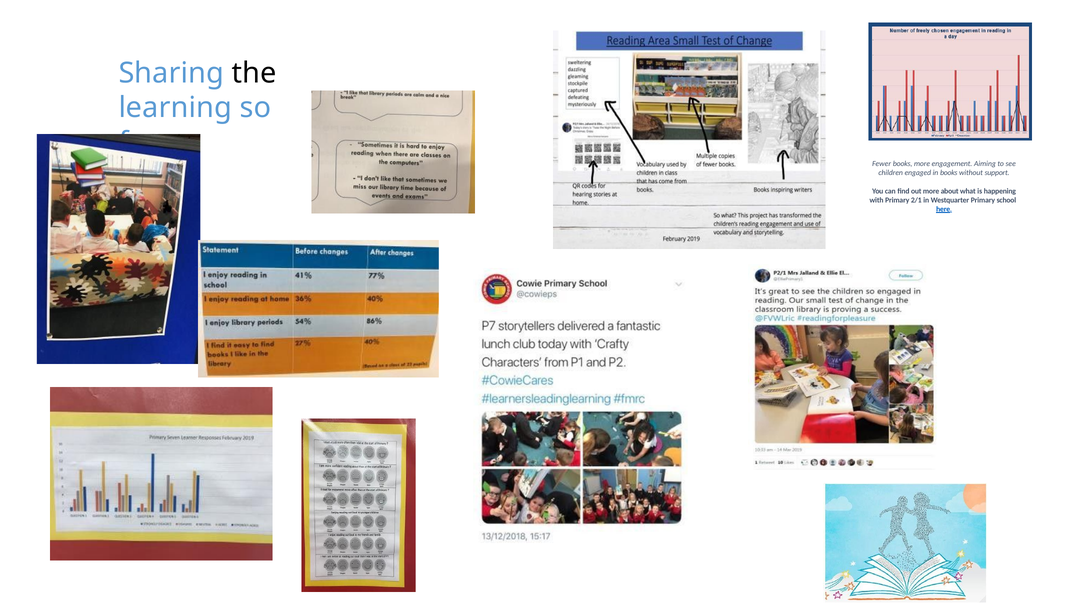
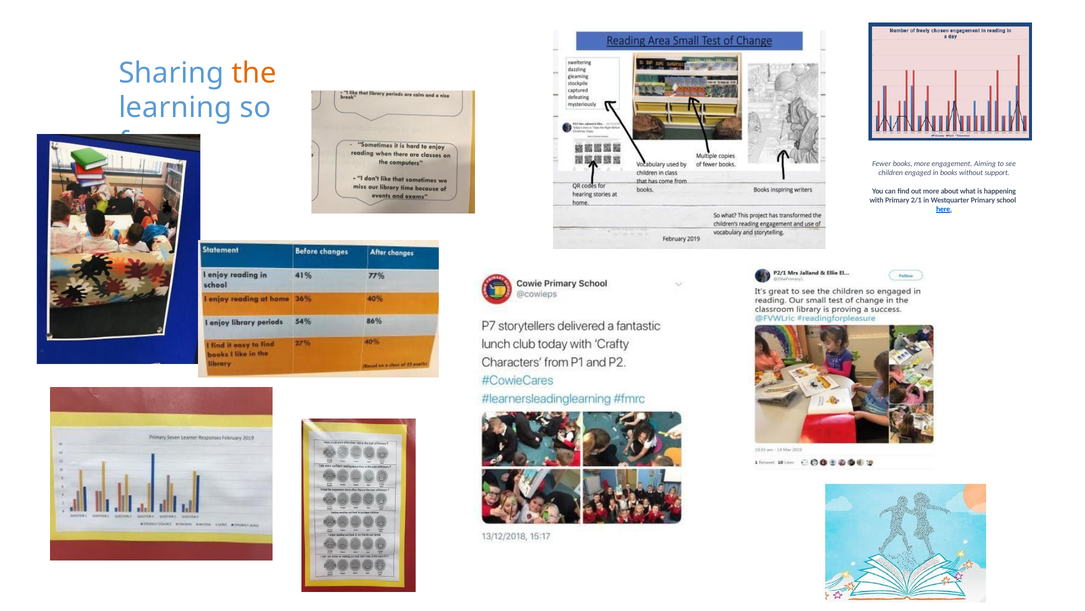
the colour: black -> orange
